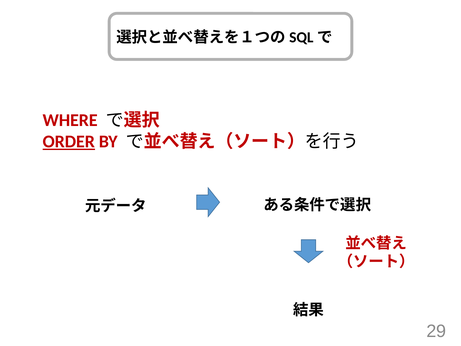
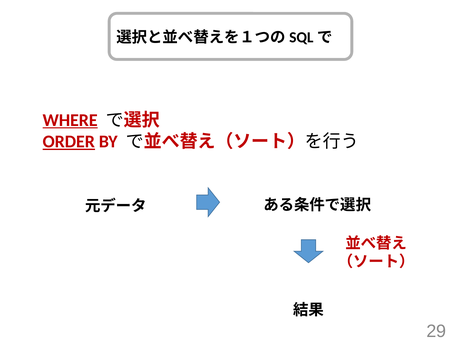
WHERE underline: none -> present
